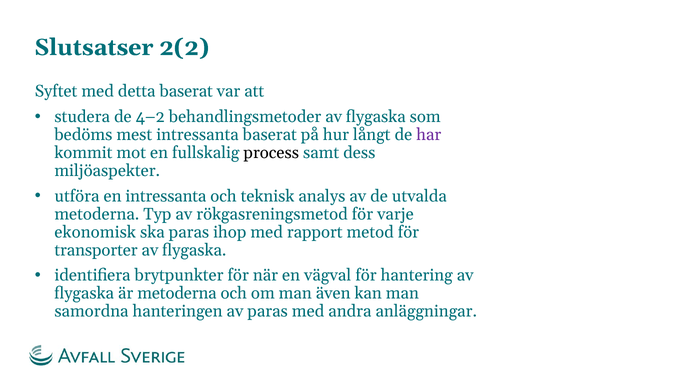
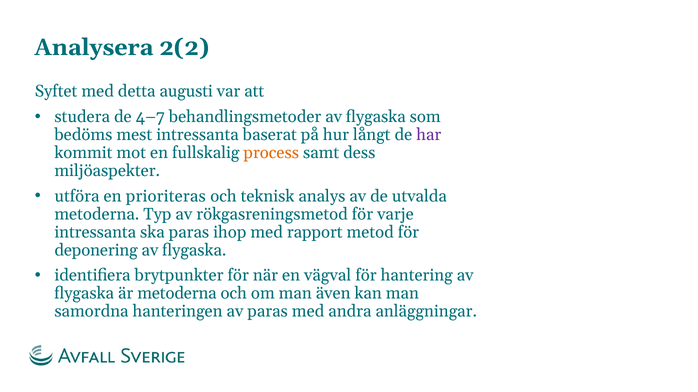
Slutsatser: Slutsatser -> Analysera
detta baserat: baserat -> augusti
4–2: 4–2 -> 4–7
process colour: black -> orange
en intressanta: intressanta -> prioriteras
ekonomisk at (95, 232): ekonomisk -> intressanta
transporter: transporter -> deponering
